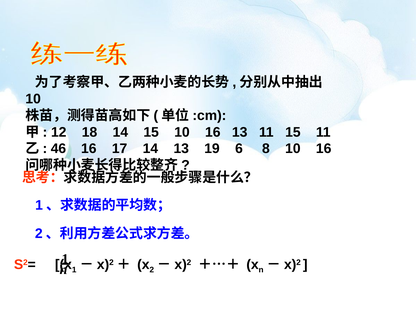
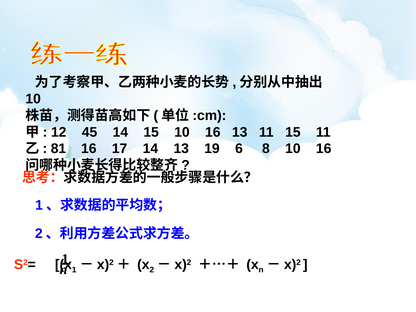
18: 18 -> 45
46: 46 -> 81
